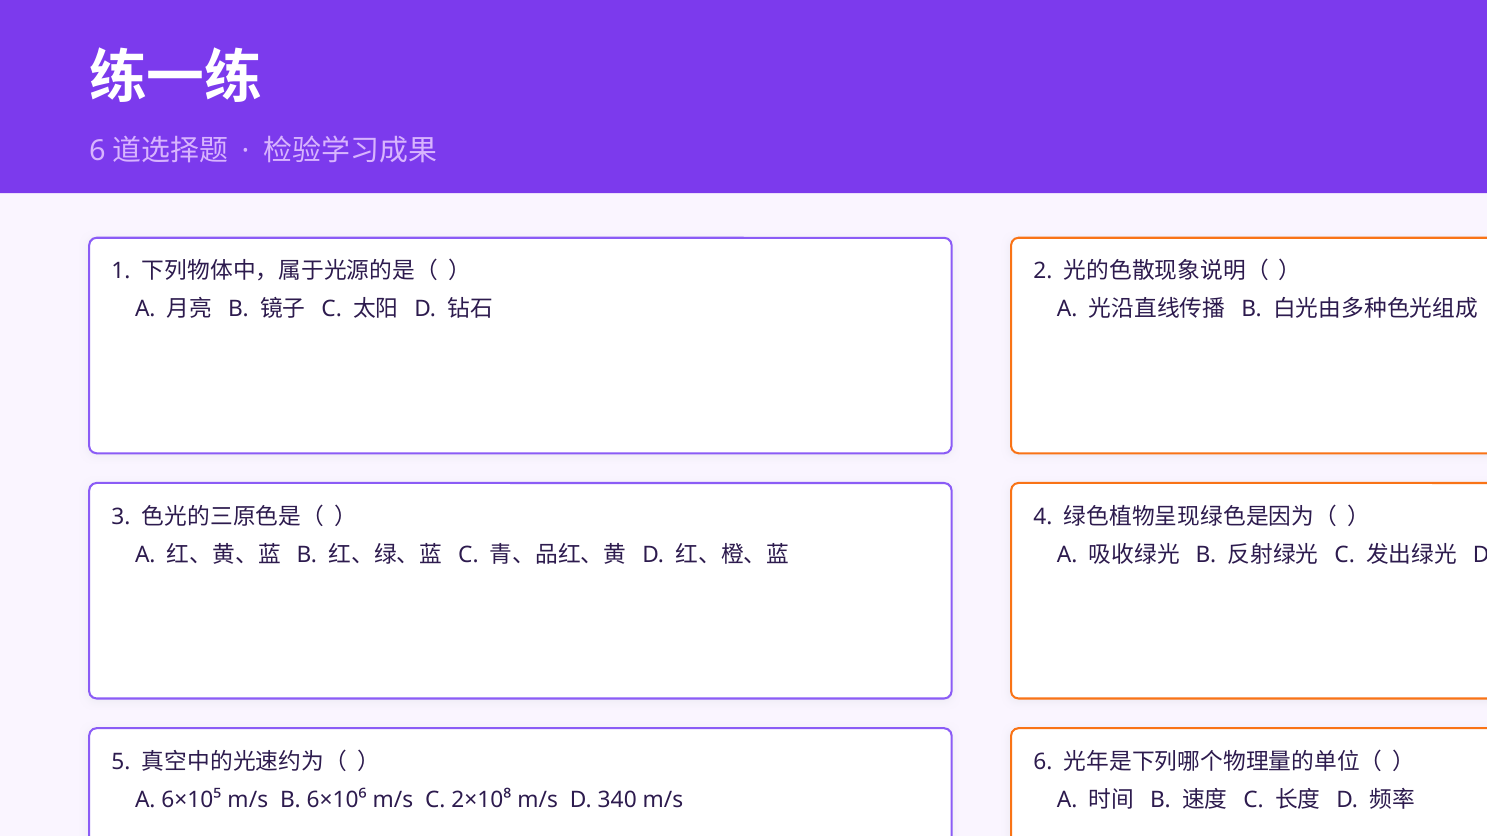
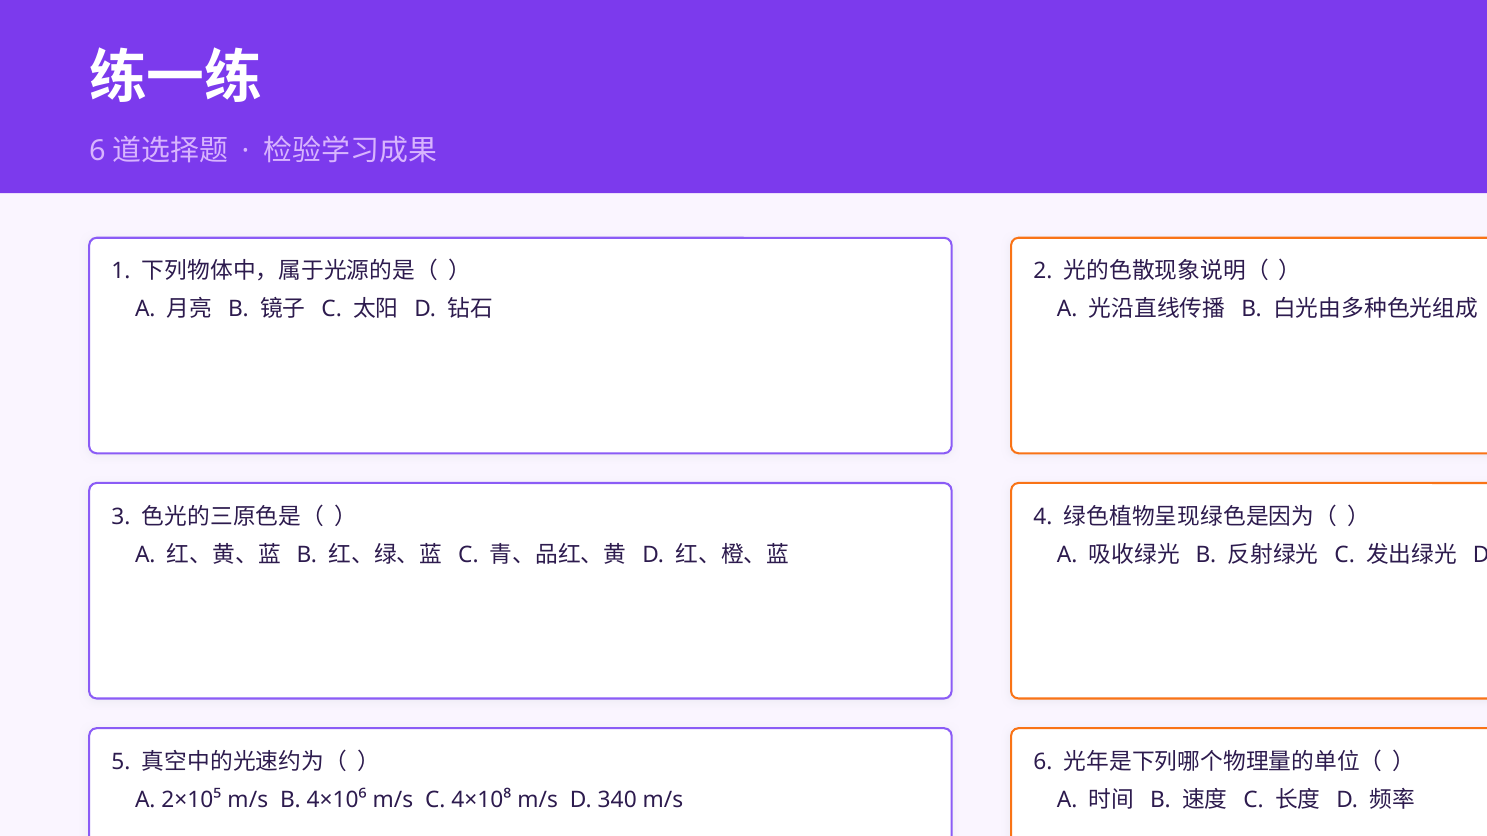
6×10⁵: 6×10⁵ -> 2×10⁵
6×10⁶: 6×10⁶ -> 4×10⁶
2×10⁸: 2×10⁸ -> 4×10⁸
